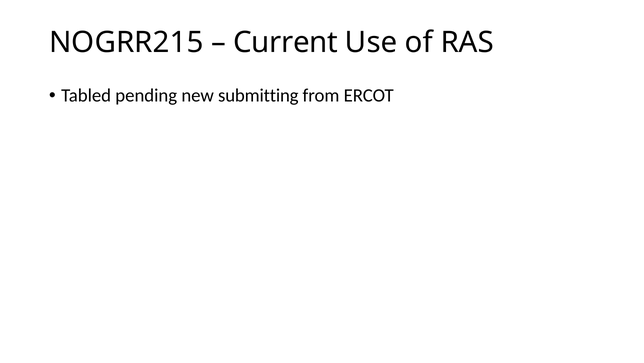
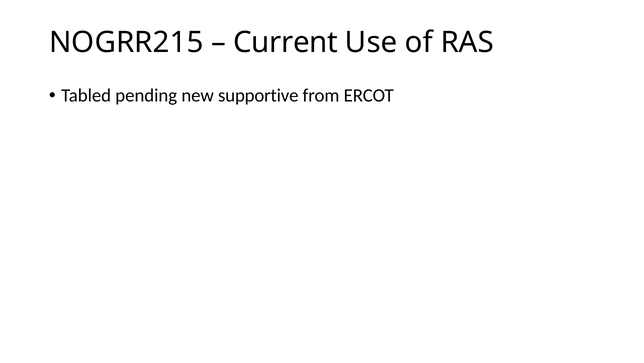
submitting: submitting -> supportive
